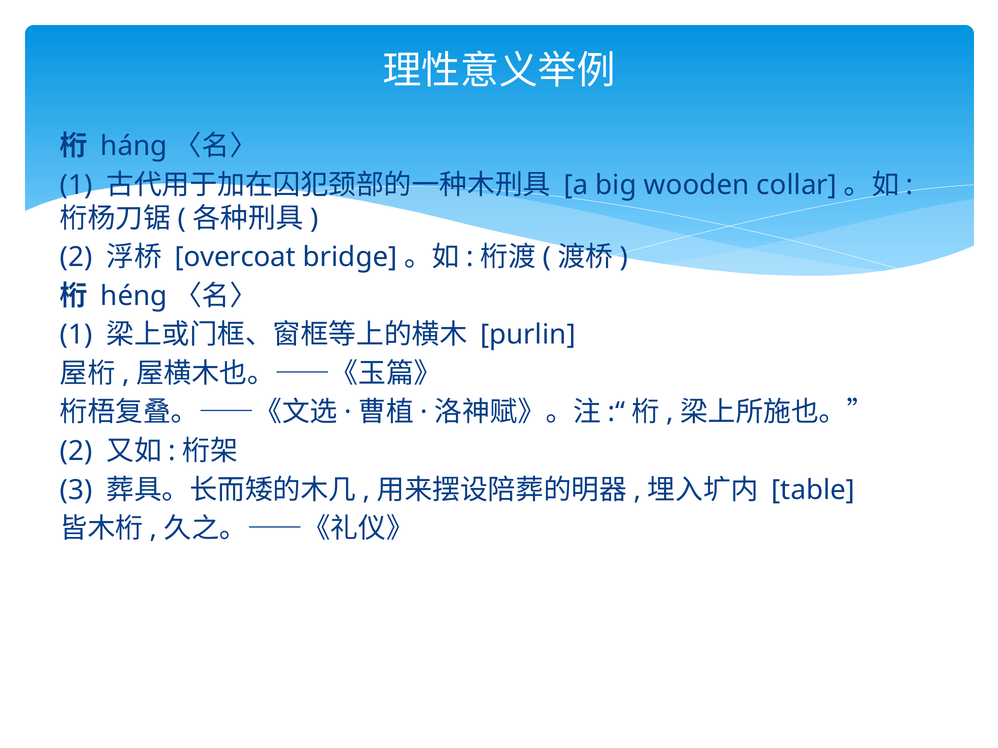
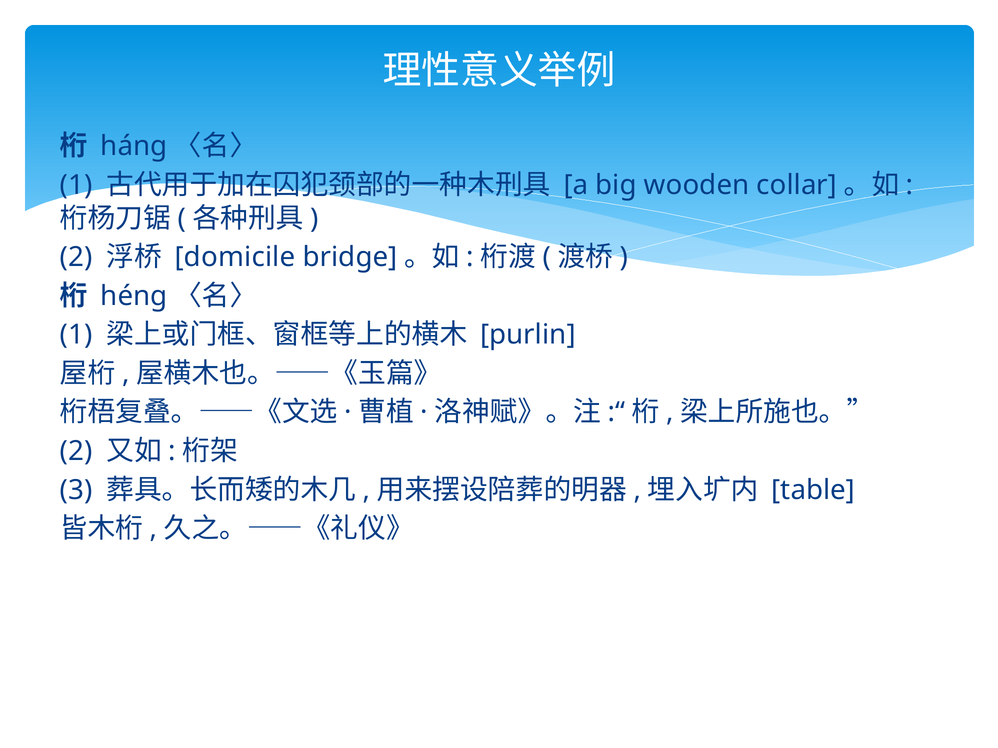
overcoat: overcoat -> domicile
